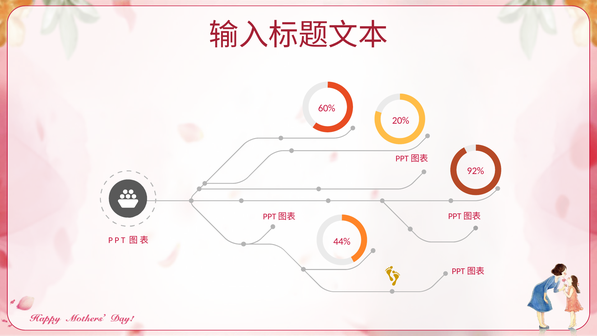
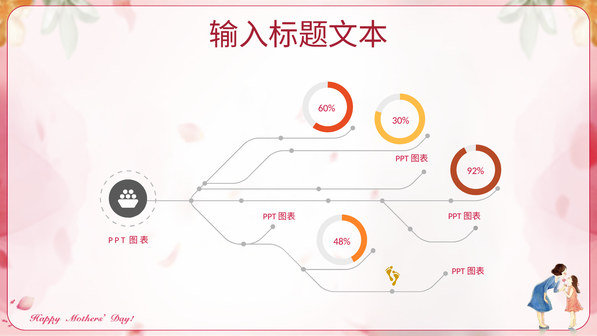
20%: 20% -> 30%
44%: 44% -> 48%
